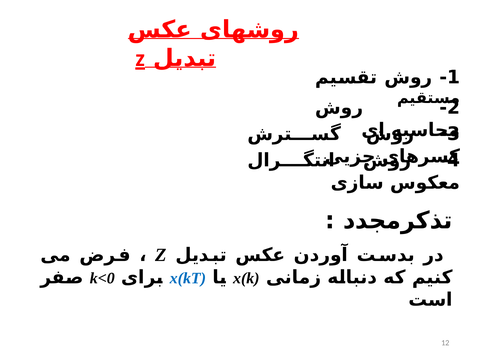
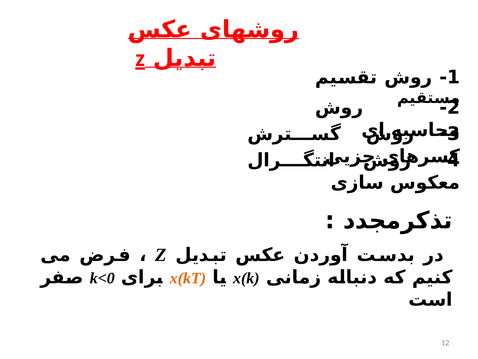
x(kT colour: blue -> orange
